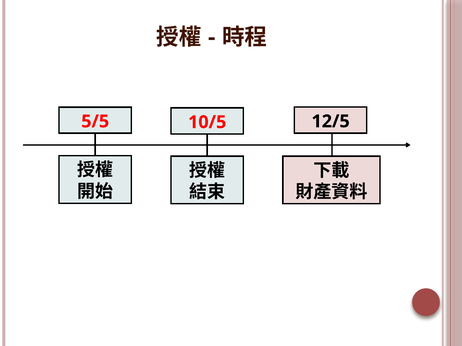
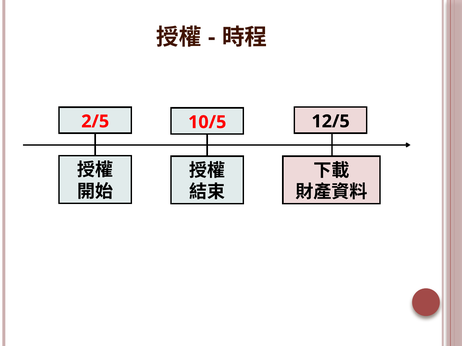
5/5: 5/5 -> 2/5
